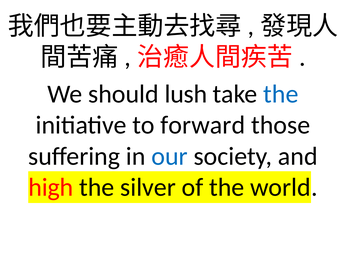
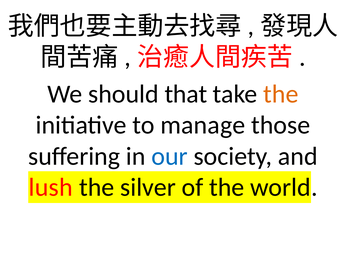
lush: lush -> that
the at (281, 94) colour: blue -> orange
forward: forward -> manage
high: high -> lush
